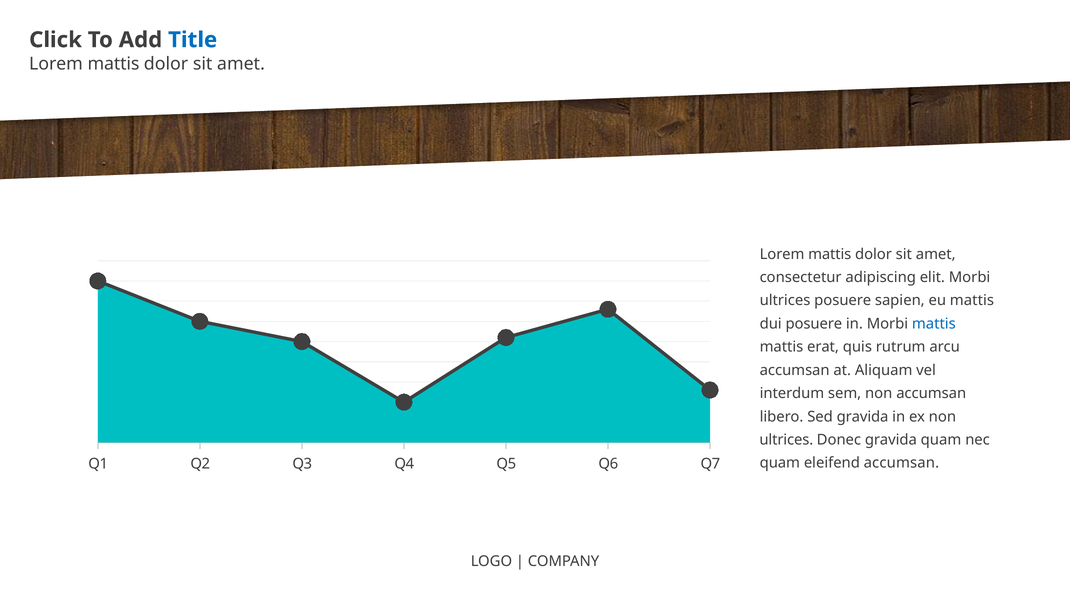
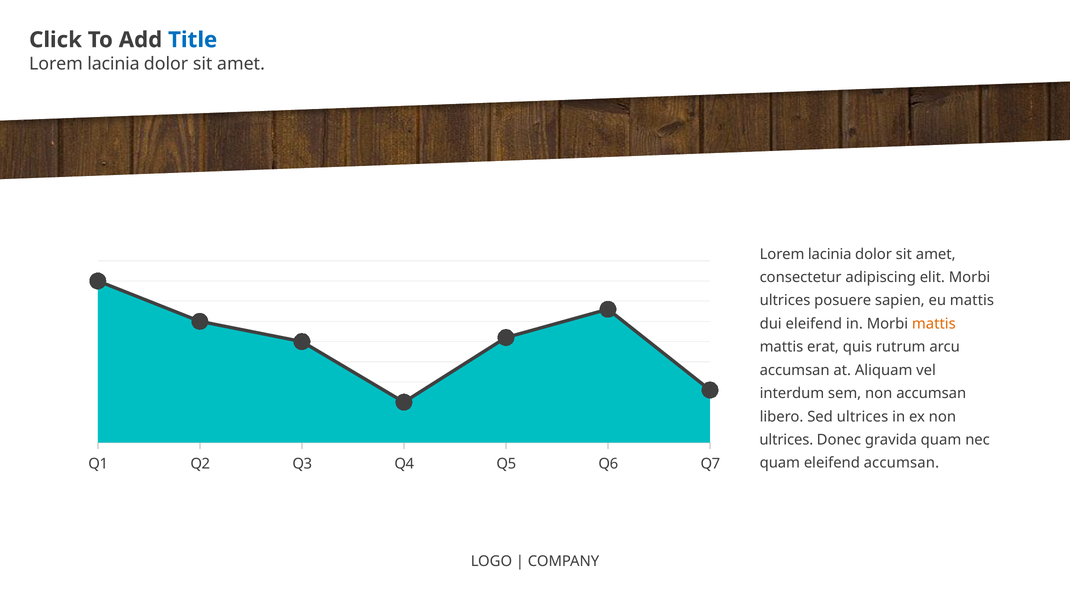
mattis at (113, 64): mattis -> lacinia
mattis at (830, 254): mattis -> lacinia
dui posuere: posuere -> eleifend
mattis at (934, 324) colour: blue -> orange
Sed gravida: gravida -> ultrices
